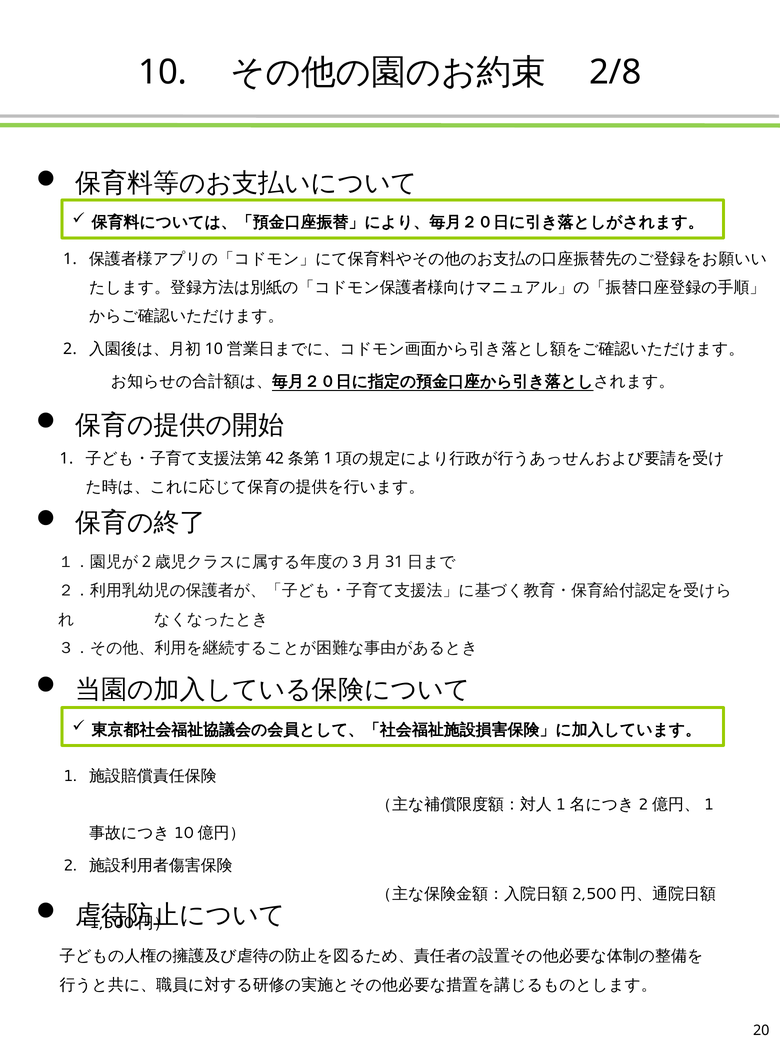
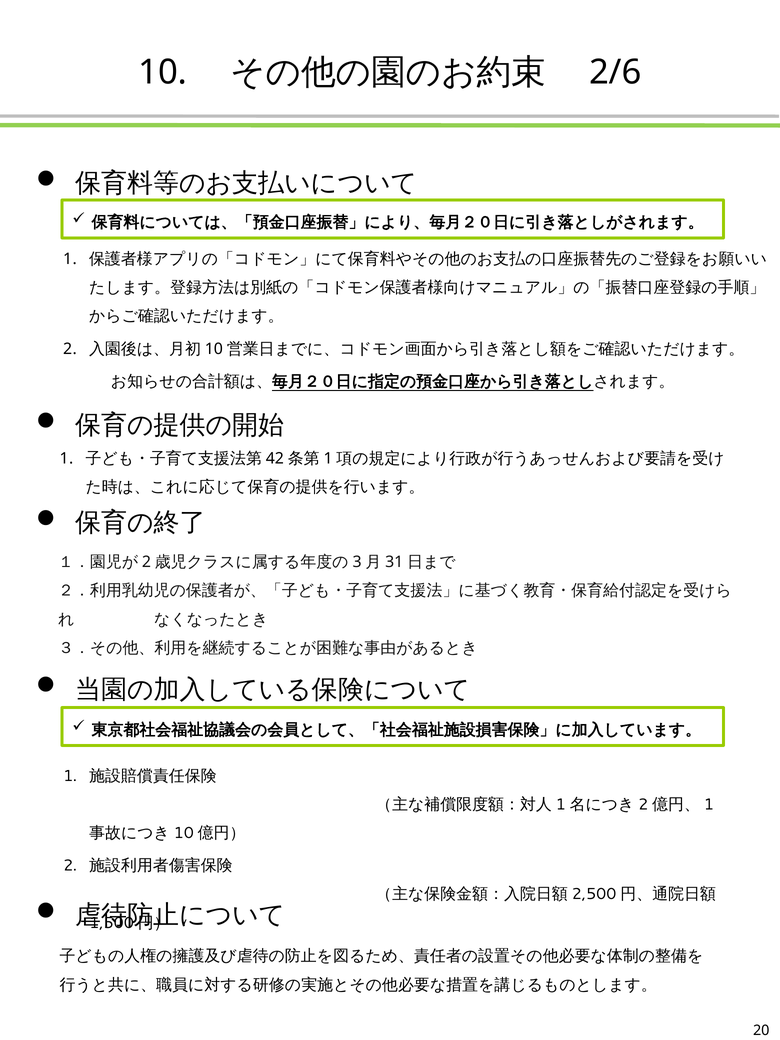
2/8: 2/8 -> 2/6
